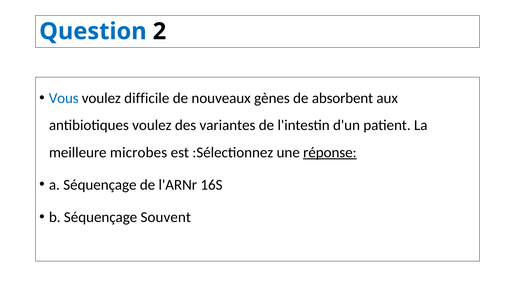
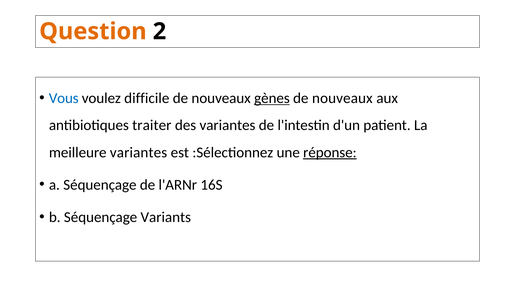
Question colour: blue -> orange
gènes underline: none -> present
absorbent at (343, 98): absorbent -> nouveaux
antibiotiques voulez: voulez -> traiter
meilleure microbes: microbes -> variantes
Souvent: Souvent -> Variants
